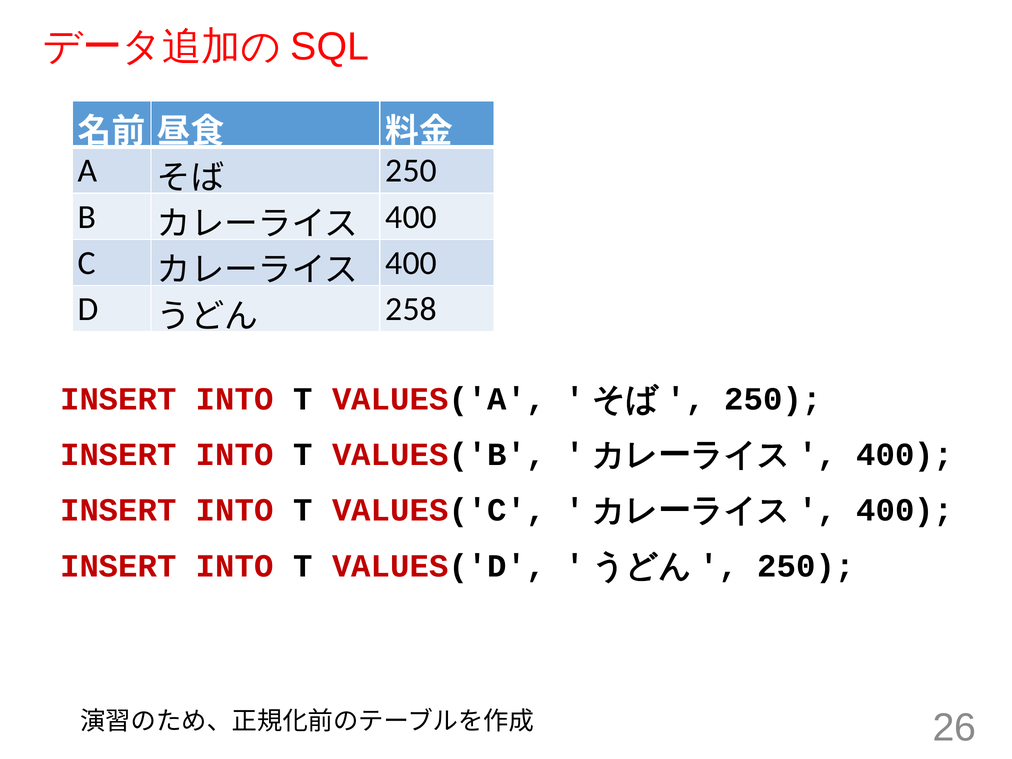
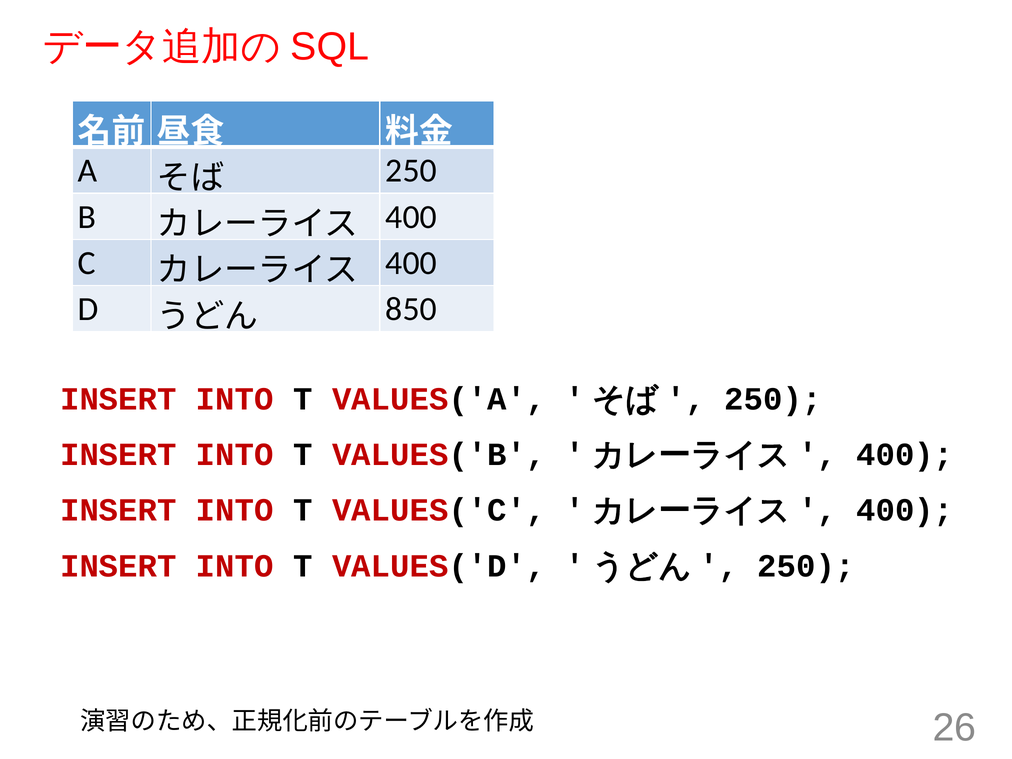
258: 258 -> 850
